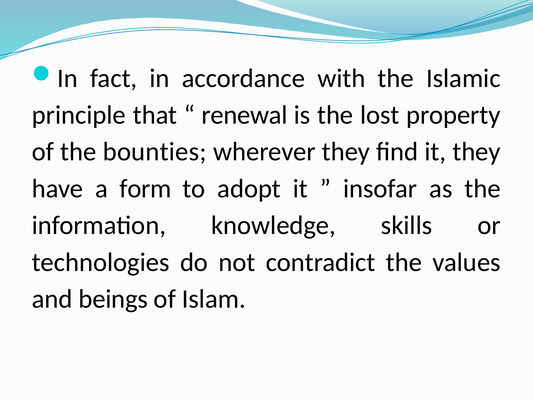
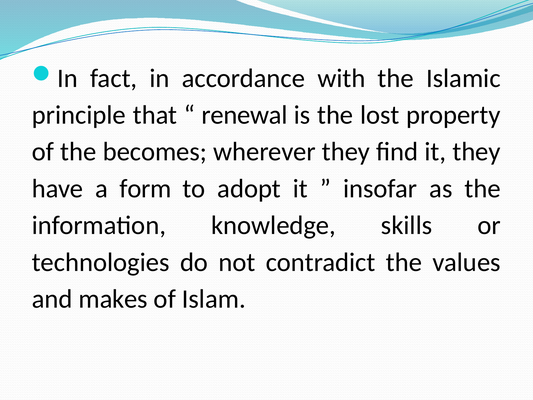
bounties: bounties -> becomes
beings: beings -> makes
